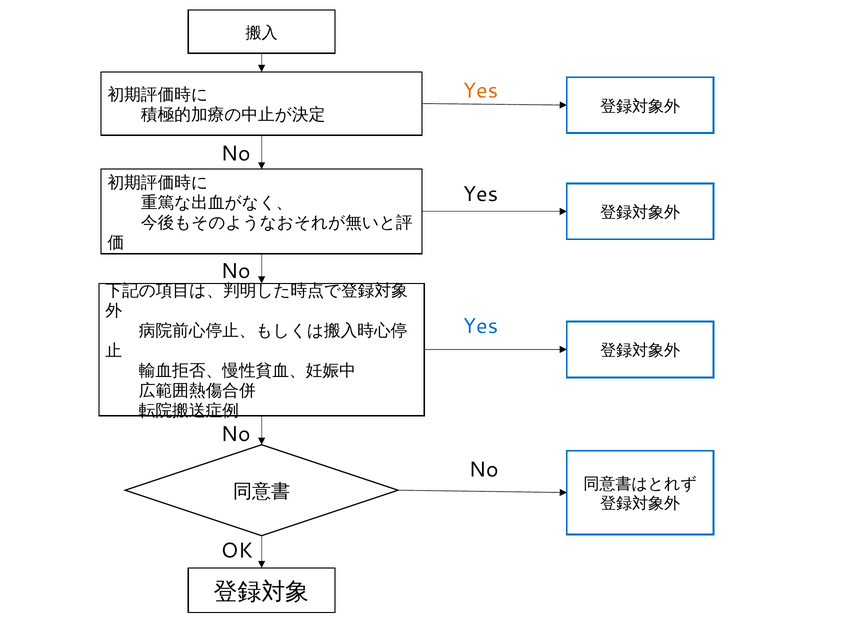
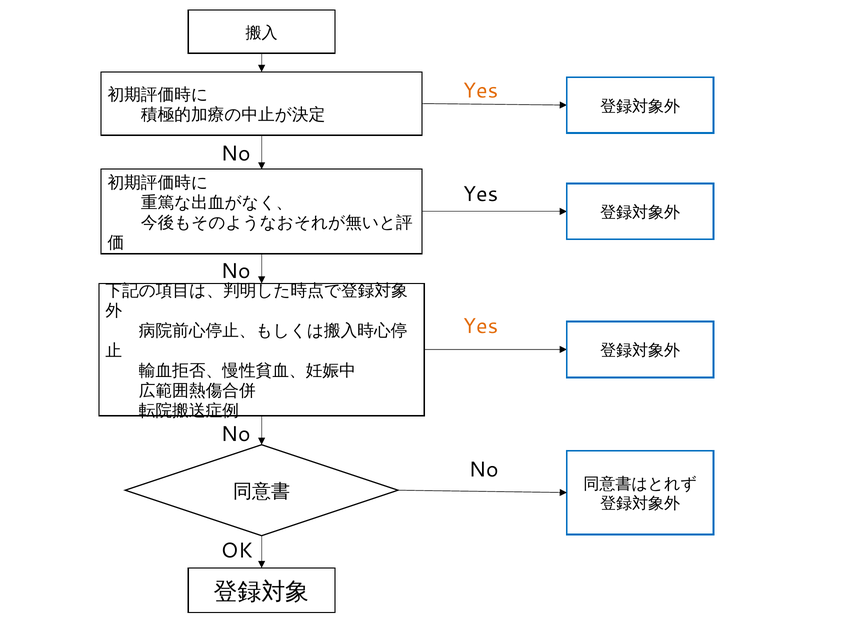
Yes at (481, 326) colour: blue -> orange
